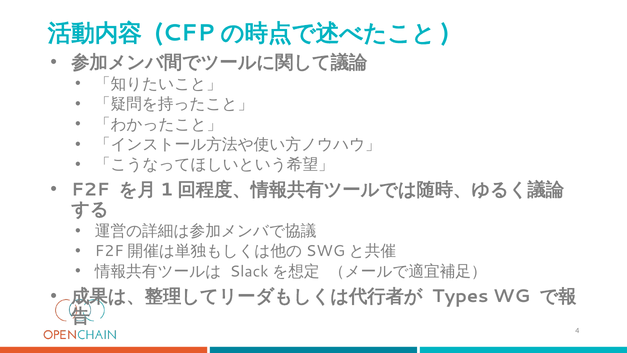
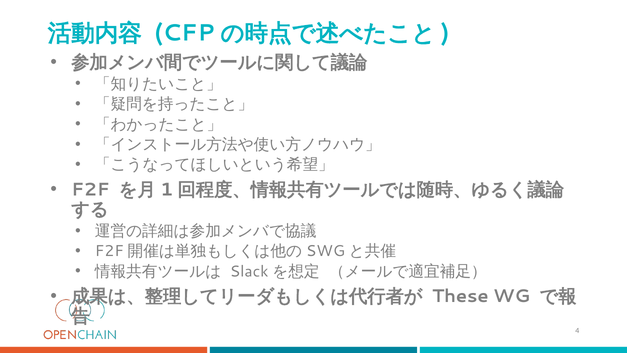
Types: Types -> These
